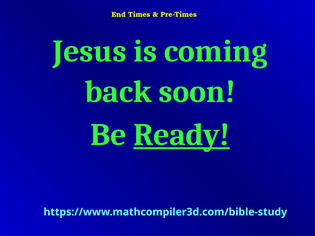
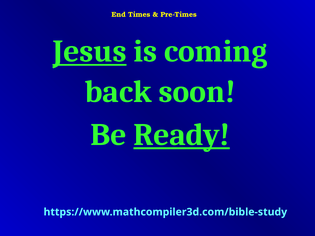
Jesus underline: none -> present
